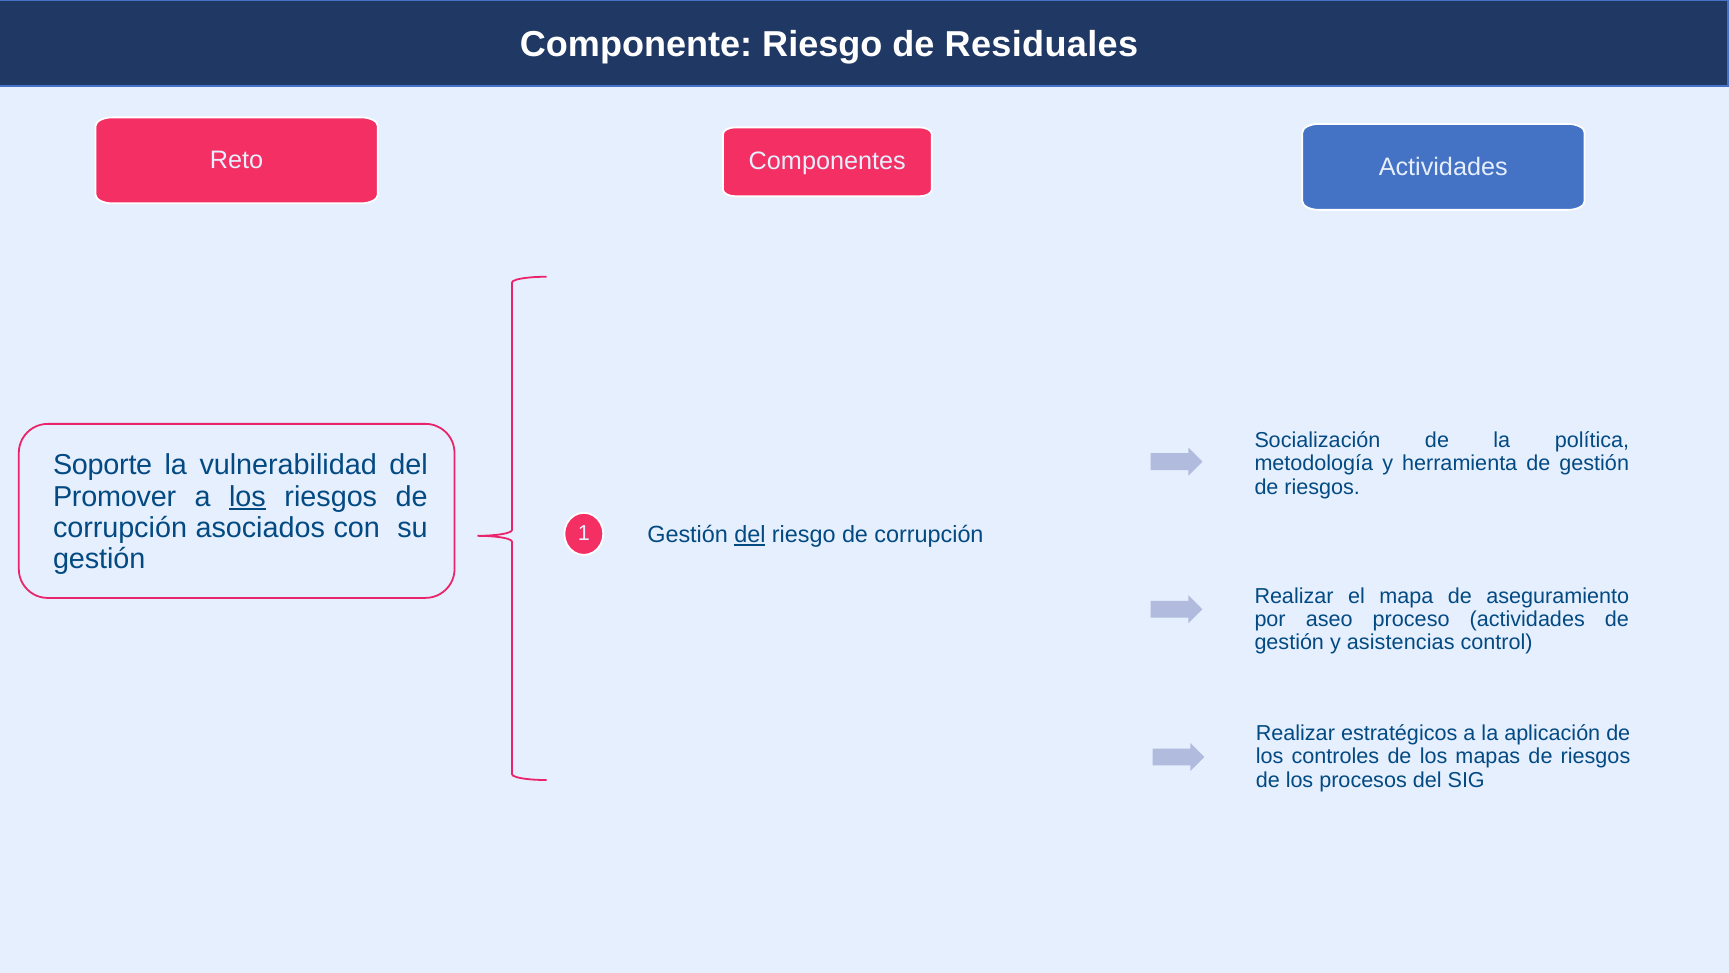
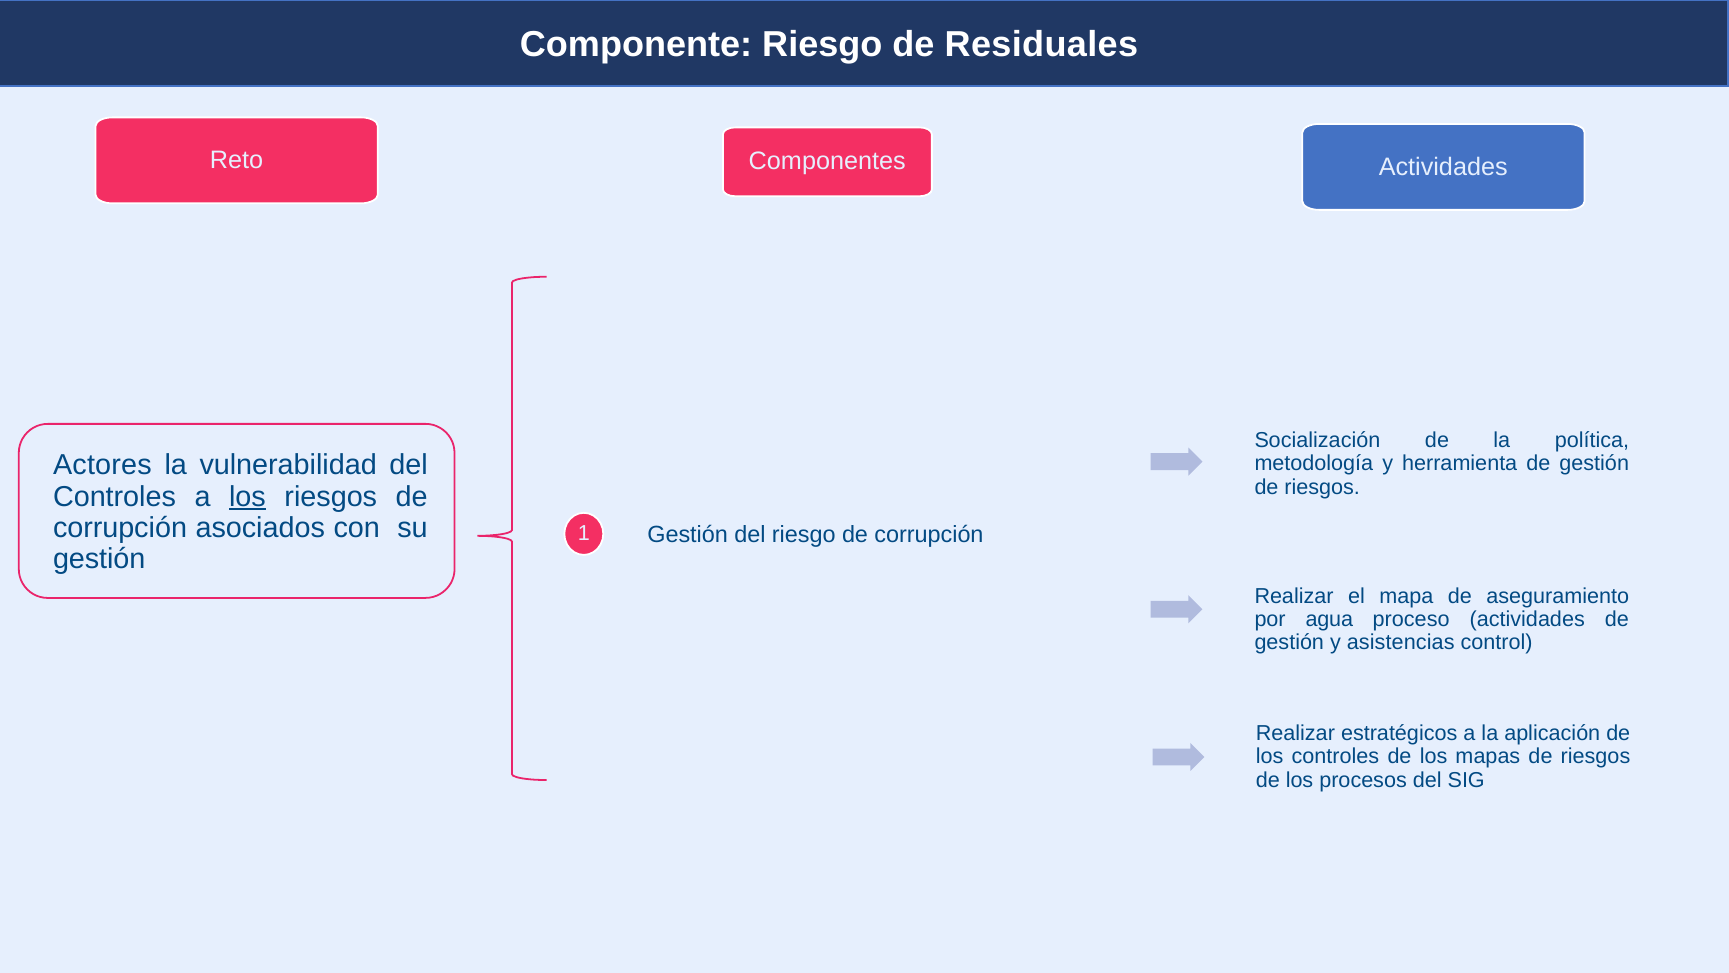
Soporte: Soporte -> Actores
Promover at (115, 496): Promover -> Controles
del at (750, 535) underline: present -> none
por aseo: aseo -> agua
